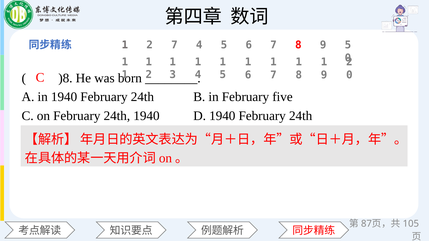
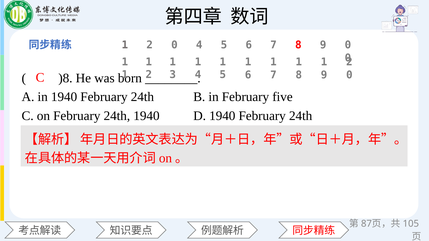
1 2 7: 7 -> 0
9 5: 5 -> 0
